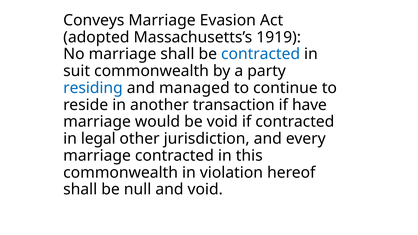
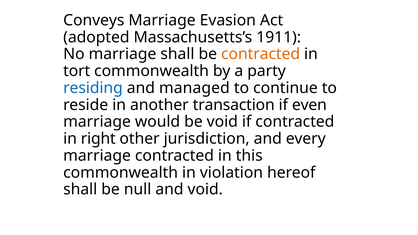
1919: 1919 -> 1911
contracted at (261, 54) colour: blue -> orange
suit: suit -> tort
have: have -> even
legal: legal -> right
